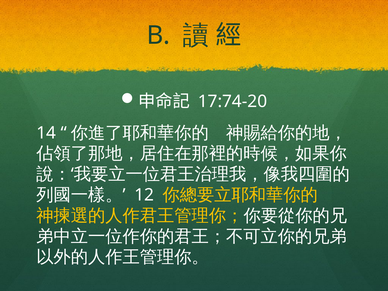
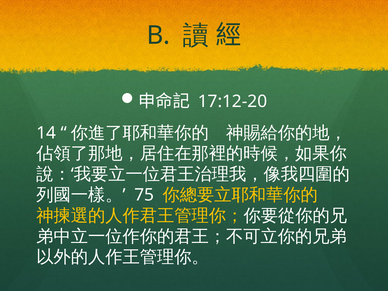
17:74-20: 17:74-20 -> 17:12-20
12: 12 -> 75
